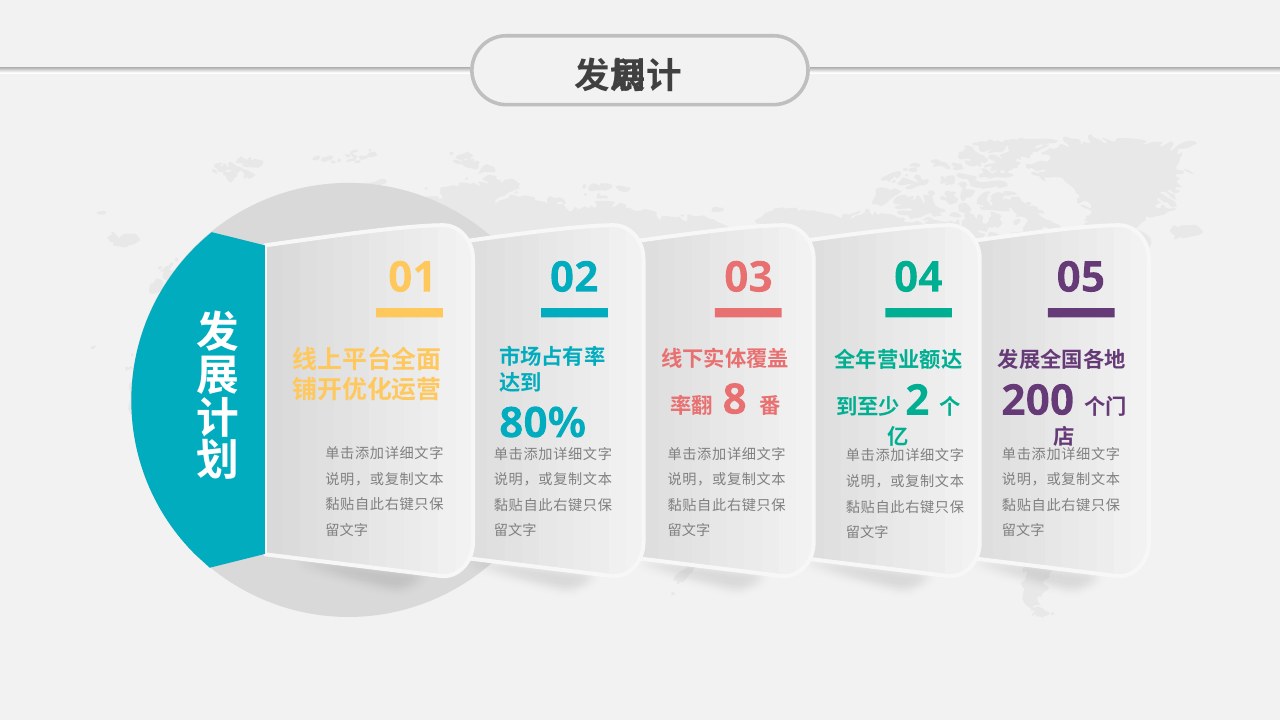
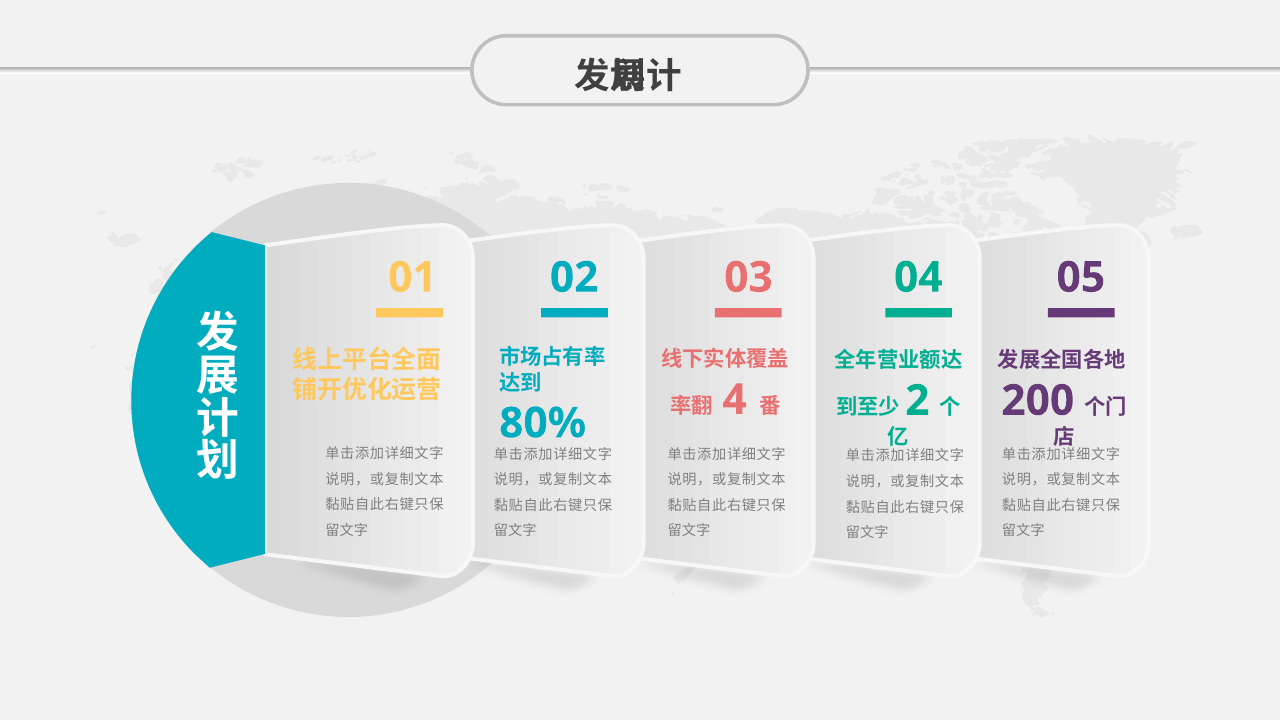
8: 8 -> 4
